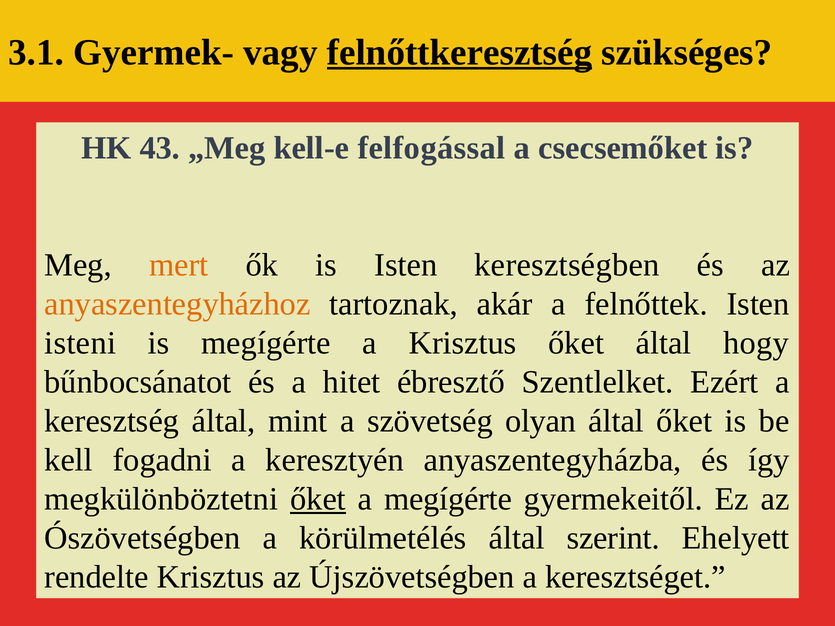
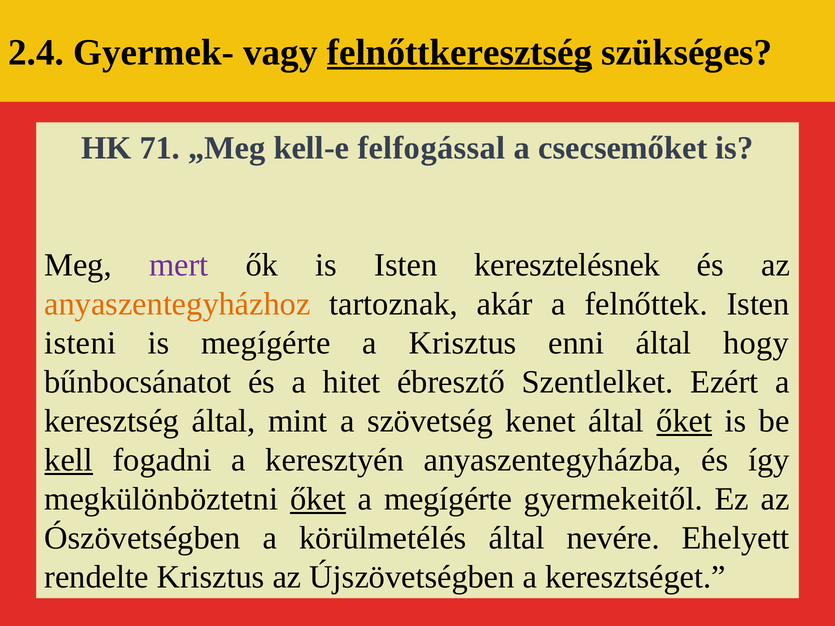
3.1: 3.1 -> 2.4
43: 43 -> 71
mert colour: orange -> purple
keresztségben: keresztségben -> keresztelésnek
Krisztus őket: őket -> enni
olyan: olyan -> kenet
őket at (684, 421) underline: none -> present
kell underline: none -> present
szerint: szerint -> nevére
